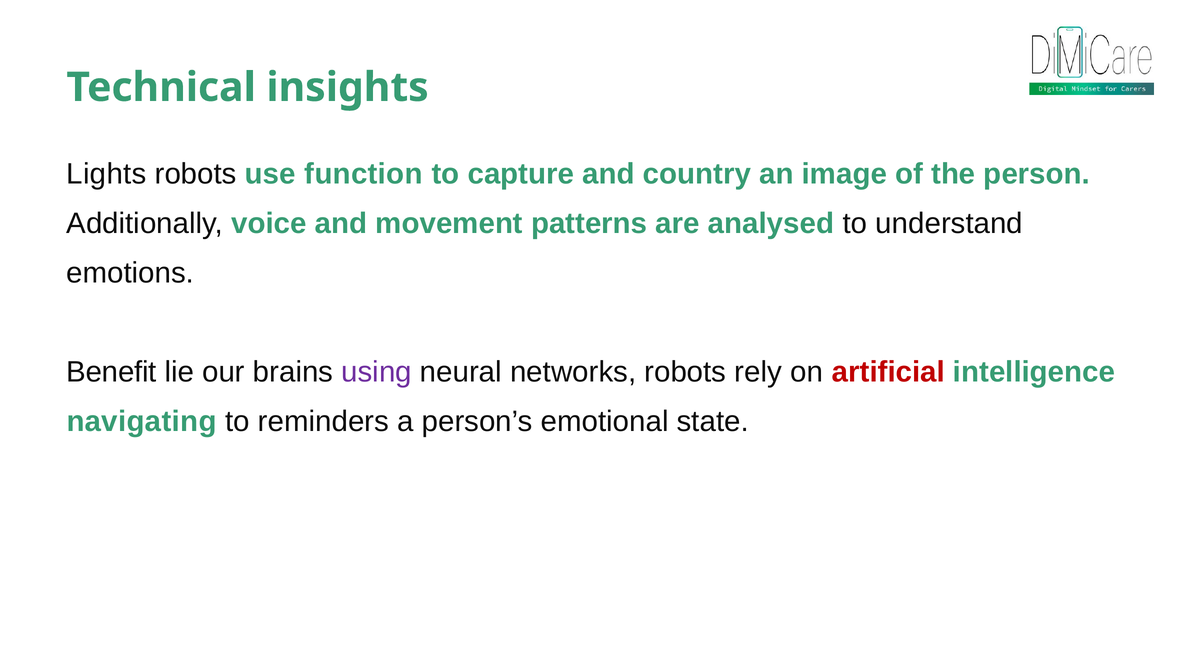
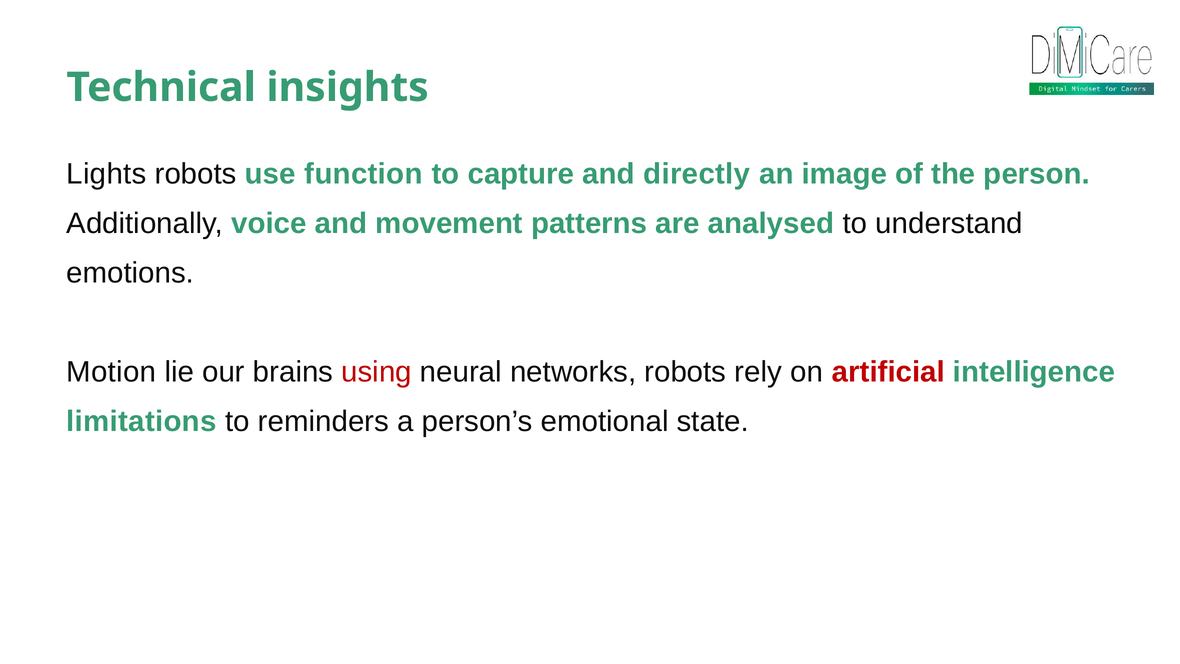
country: country -> directly
Benefit: Benefit -> Motion
using colour: purple -> red
navigating: navigating -> limitations
